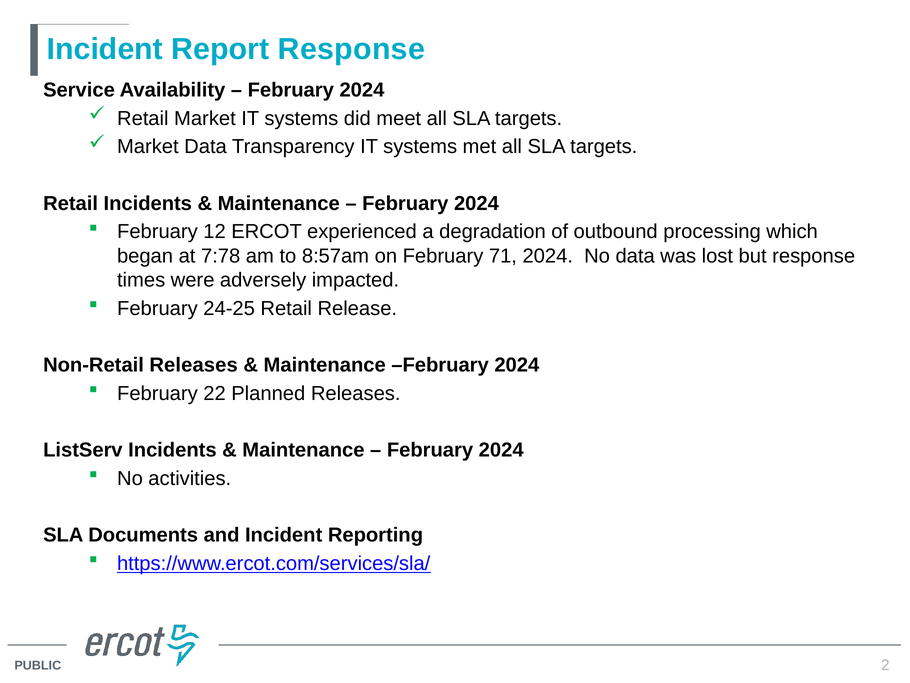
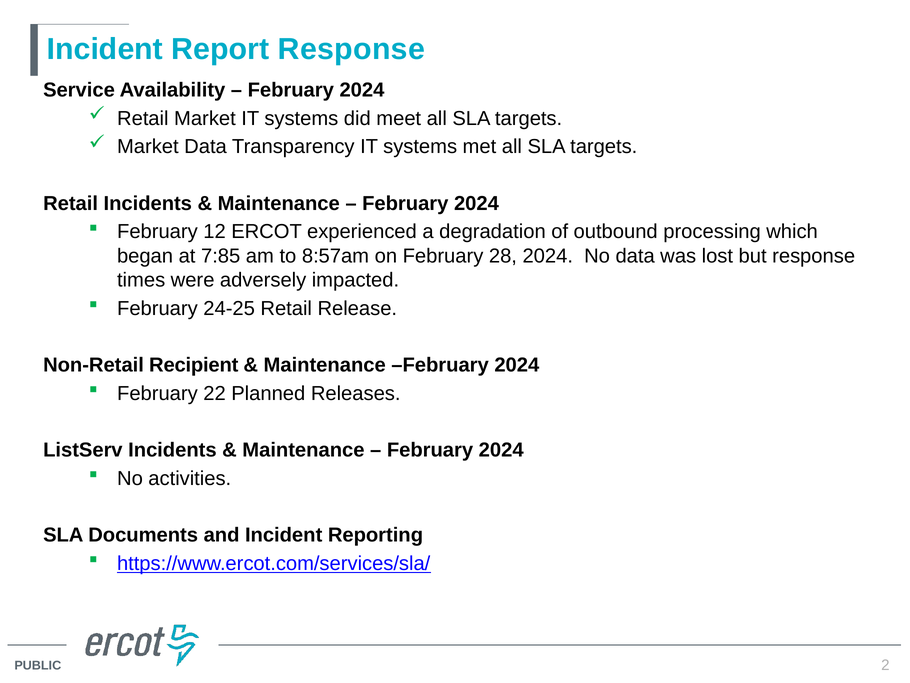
7:78: 7:78 -> 7:85
71: 71 -> 28
Non-Retail Releases: Releases -> Recipient
